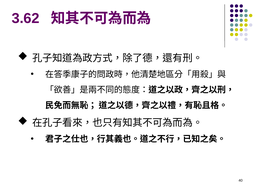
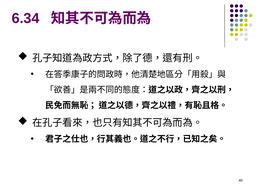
3.62: 3.62 -> 6.34
